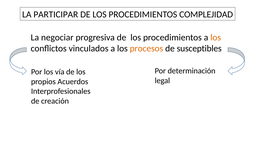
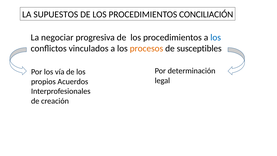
PARTICIPAR: PARTICIPAR -> SUPUESTOS
COMPLEJIDAD: COMPLEJIDAD -> CONCILIACIÓN
los at (216, 37) colour: orange -> blue
